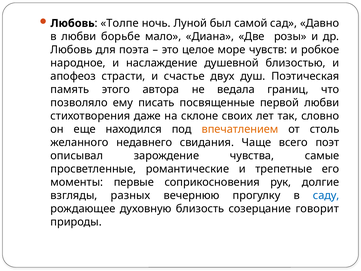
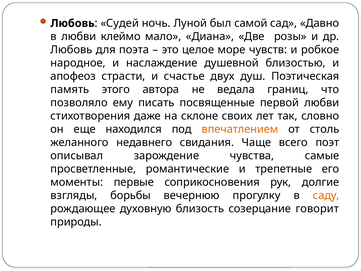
Толпе: Толпе -> Судей
борьбе: борьбе -> клеймо
разных: разных -> борьбы
саду colour: blue -> orange
